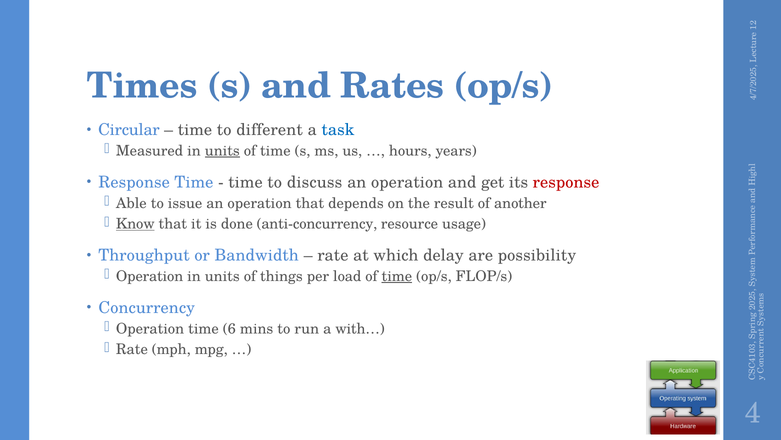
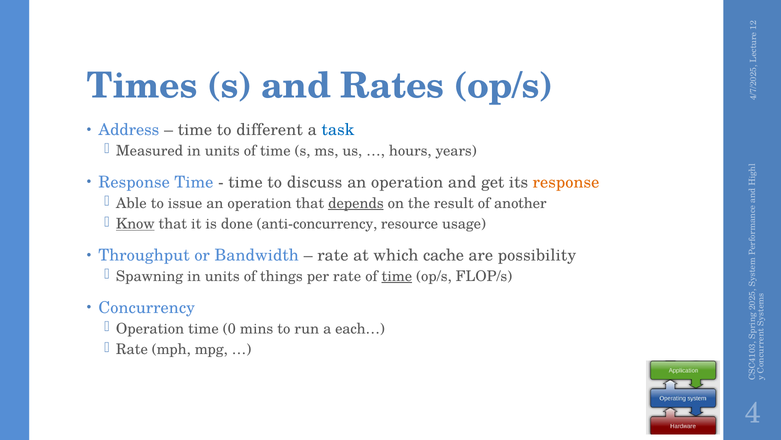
Circular: Circular -> Address
units at (222, 151) underline: present -> none
response at (566, 182) colour: red -> orange
depends underline: none -> present
delay: delay -> cache
Operation at (150, 276): Operation -> Spawning
per load: load -> rate
time 6: 6 -> 0
with…: with… -> each…
